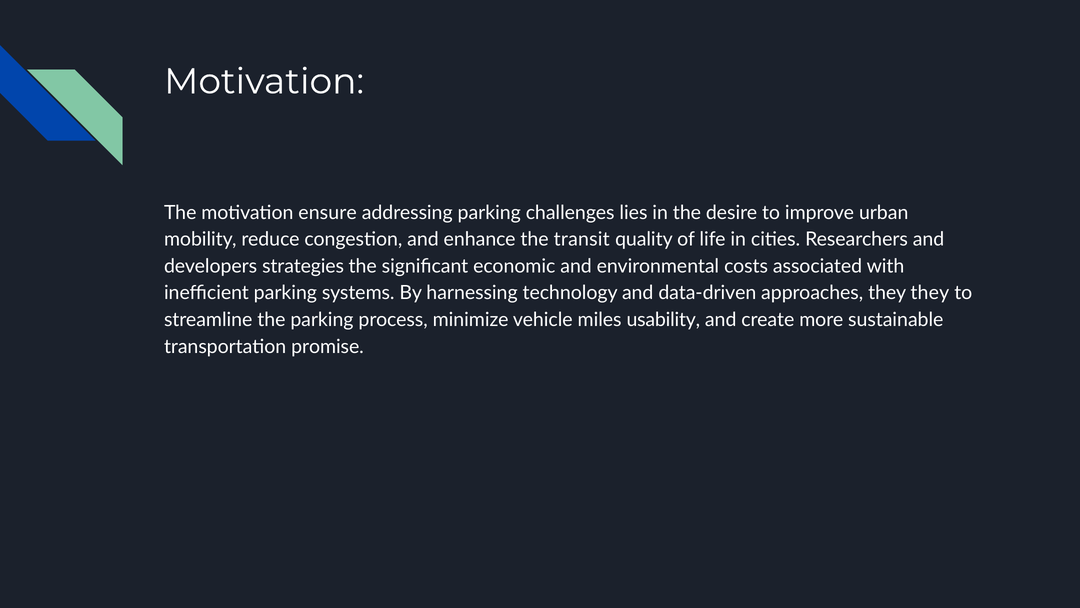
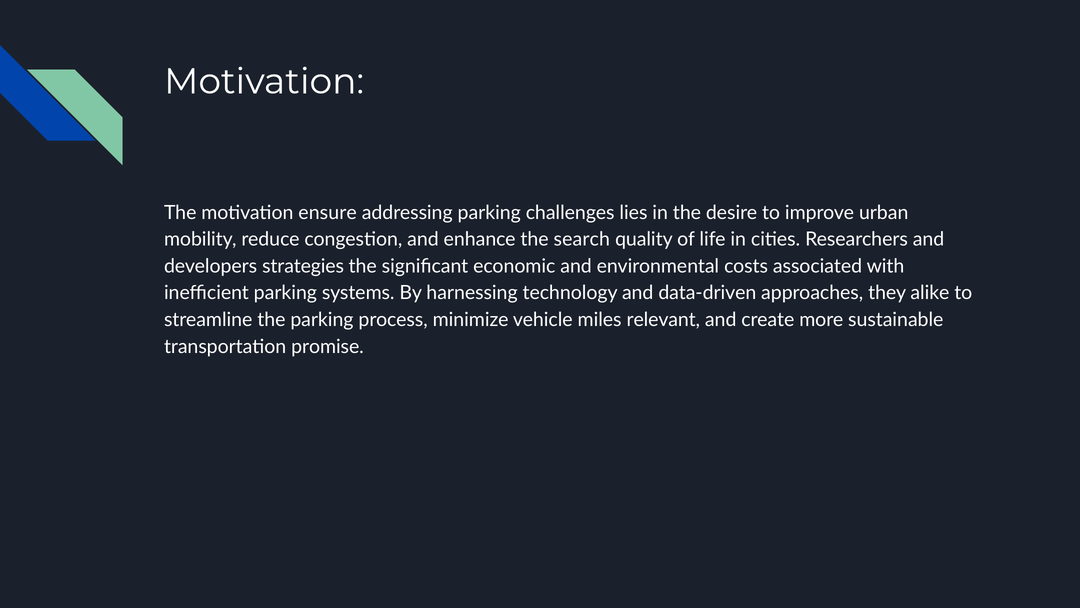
transit: transit -> search
they they: they -> alike
usability: usability -> relevant
